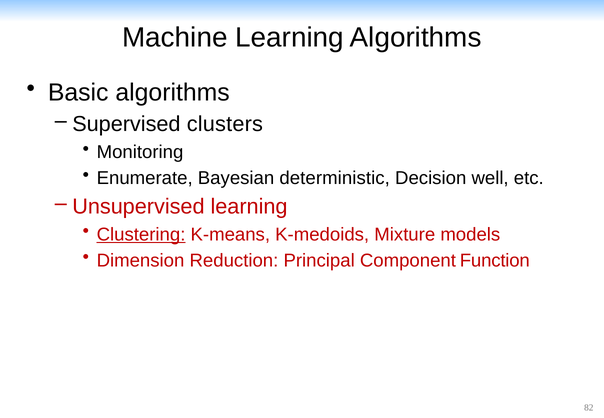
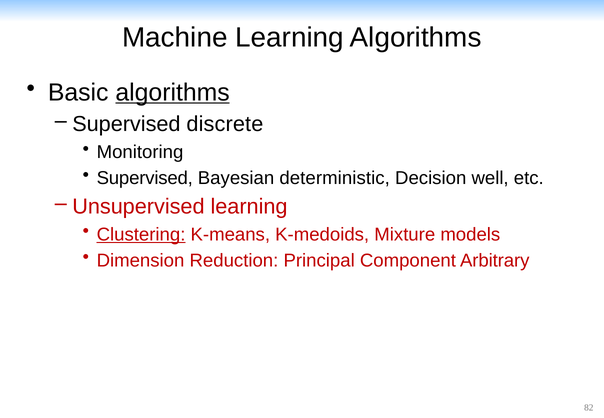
algorithms at (173, 92) underline: none -> present
clusters: clusters -> discrete
Enumerate at (145, 178): Enumerate -> Supervised
Function: Function -> Arbitrary
